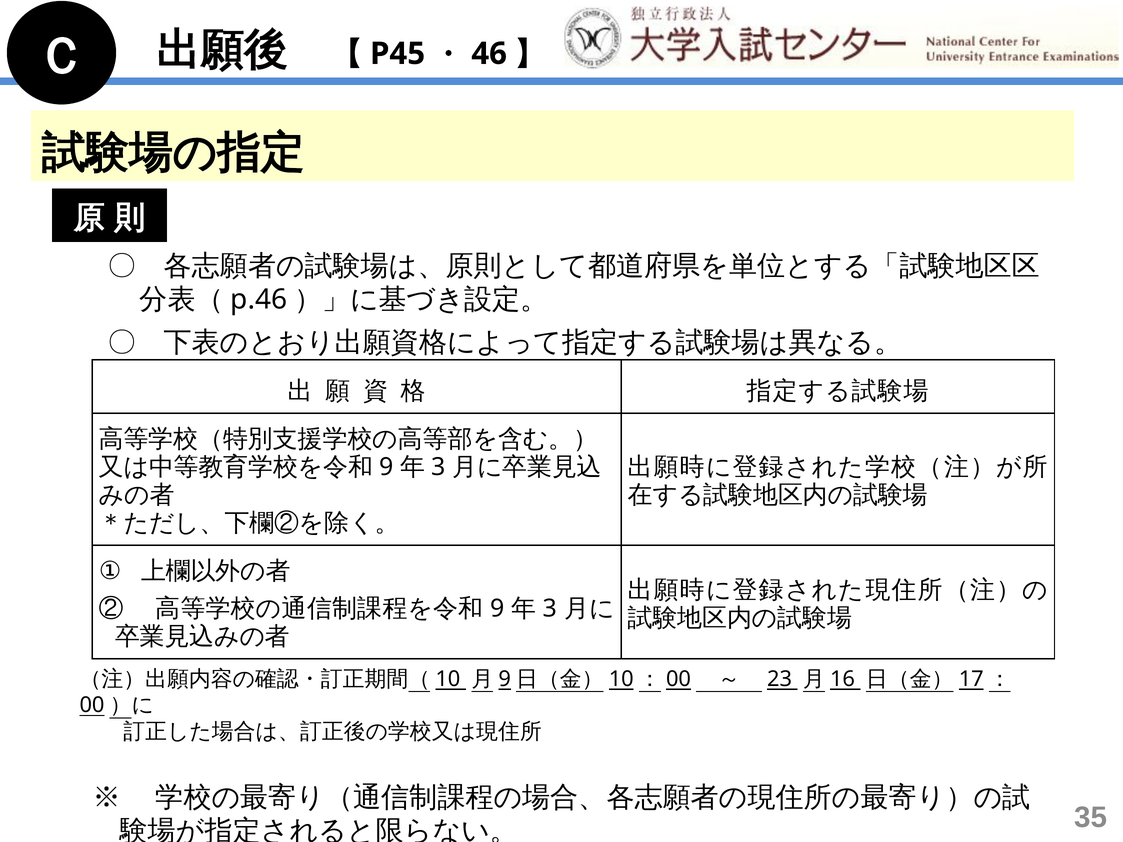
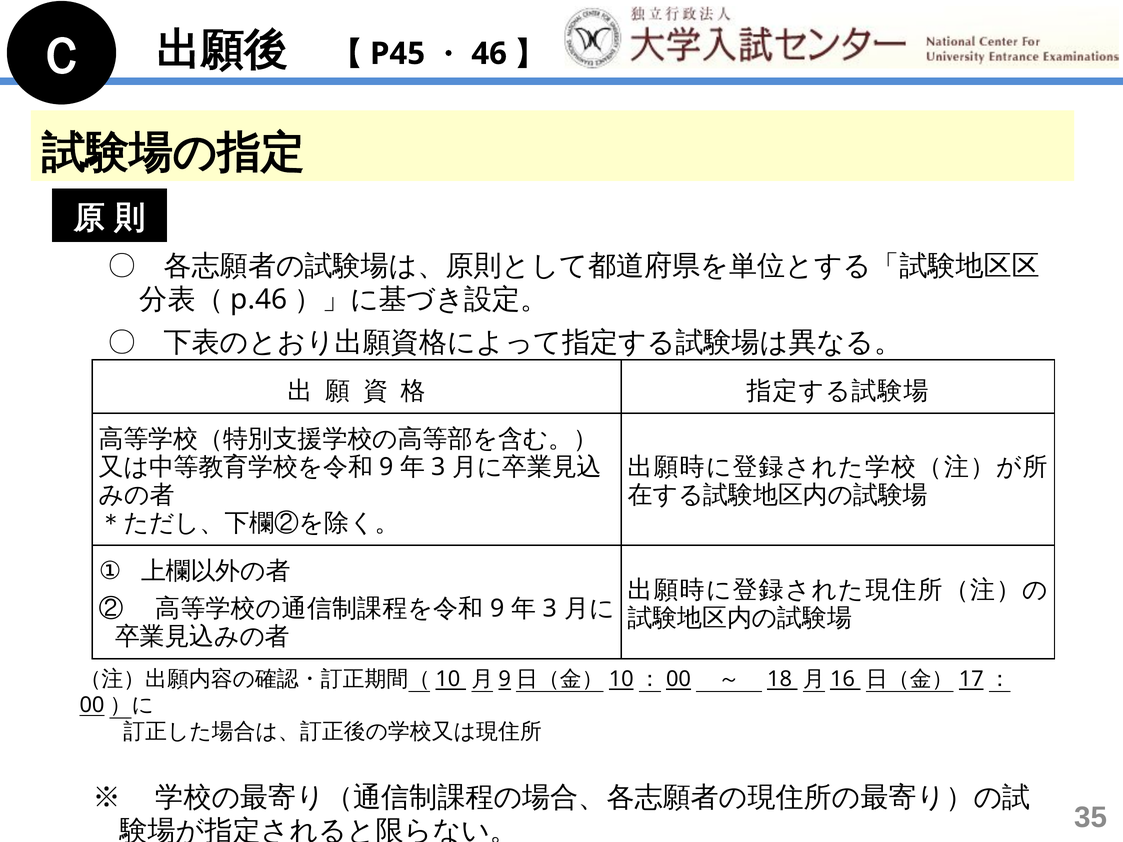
23: 23 -> 18
